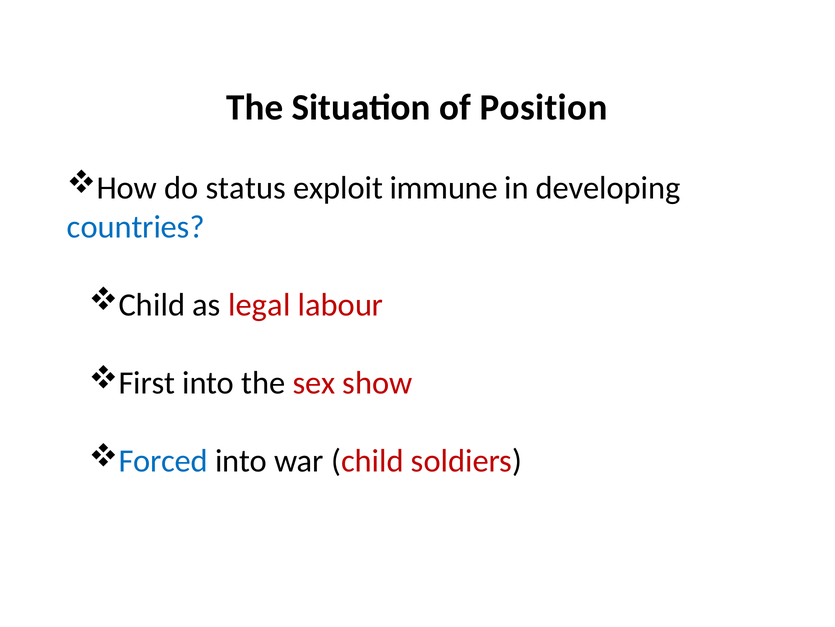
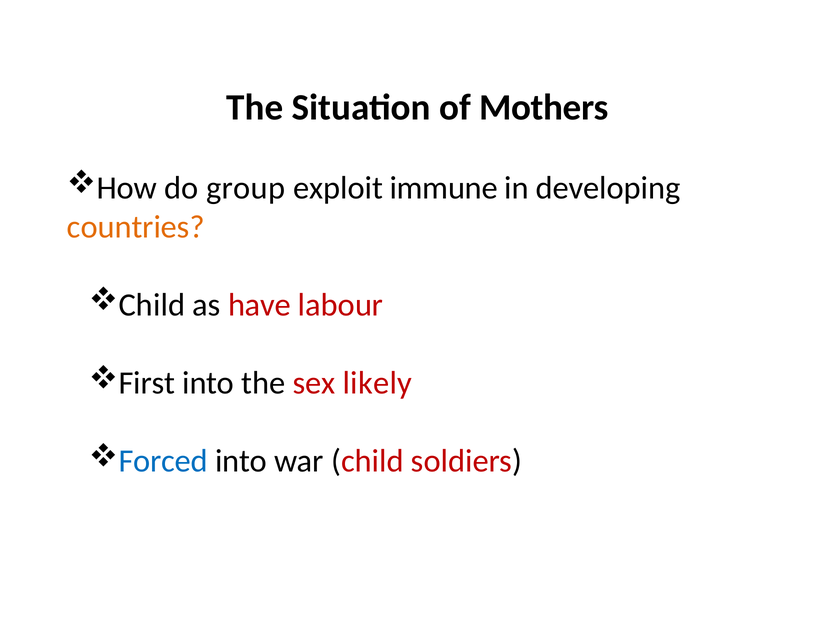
Position: Position -> Mothers
status: status -> group
countries colour: blue -> orange
legal: legal -> have
show: show -> likely
